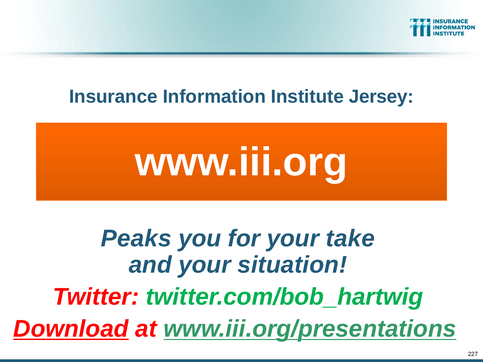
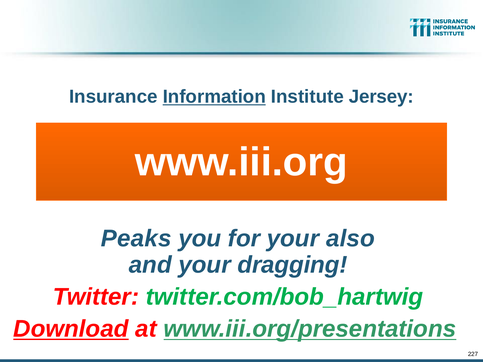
Information underline: none -> present
take: take -> also
situation: situation -> dragging
